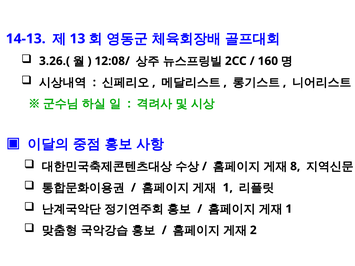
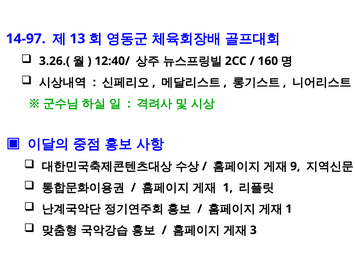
14-13: 14-13 -> 14-97
12:08/: 12:08/ -> 12:40/
8: 8 -> 9
2: 2 -> 3
